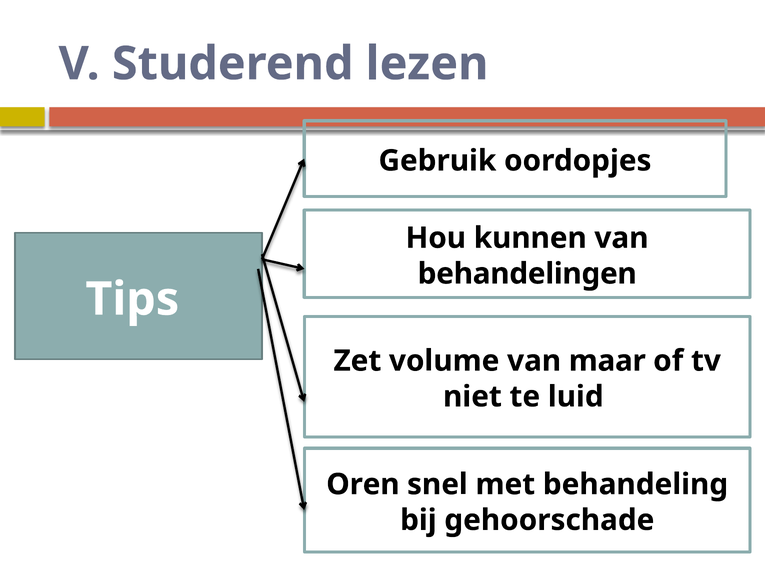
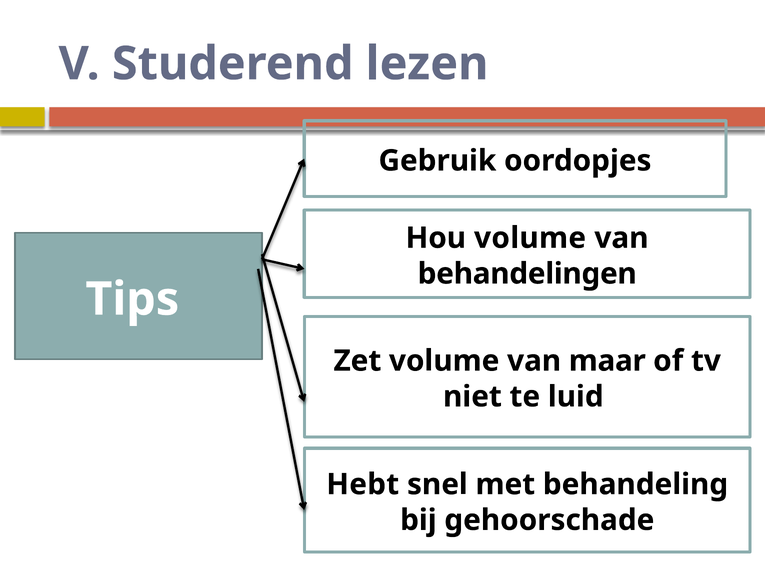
Hou kunnen: kunnen -> volume
Oren: Oren -> Hebt
